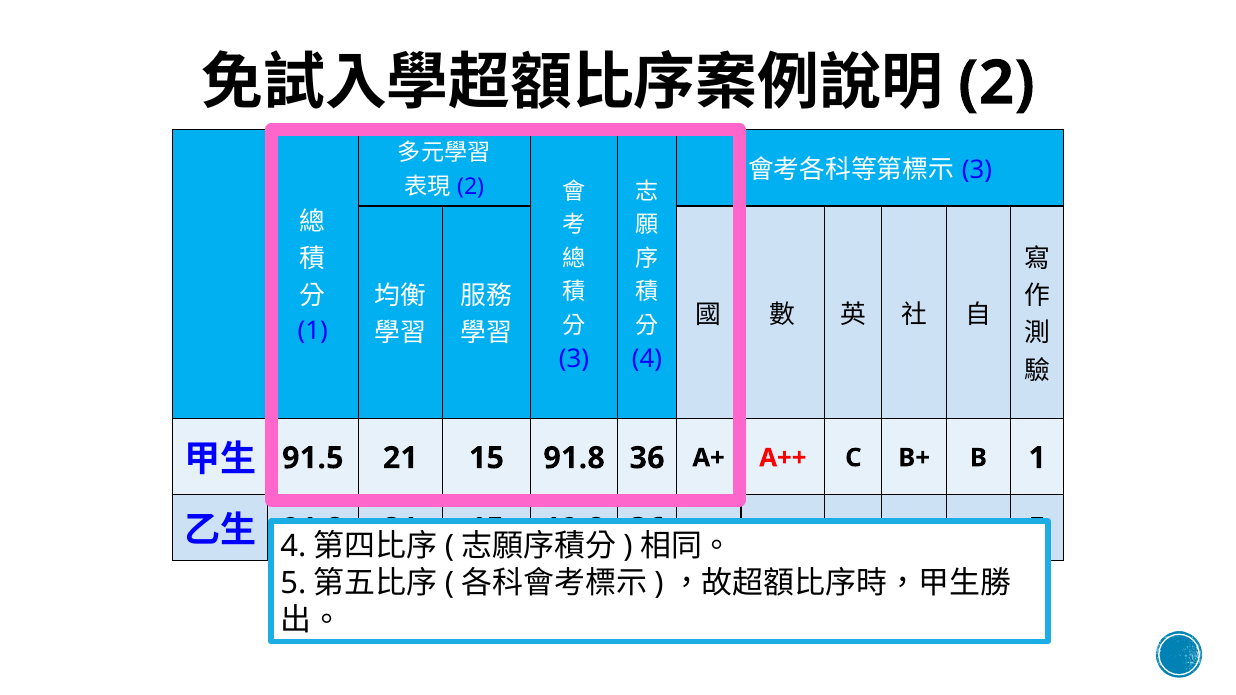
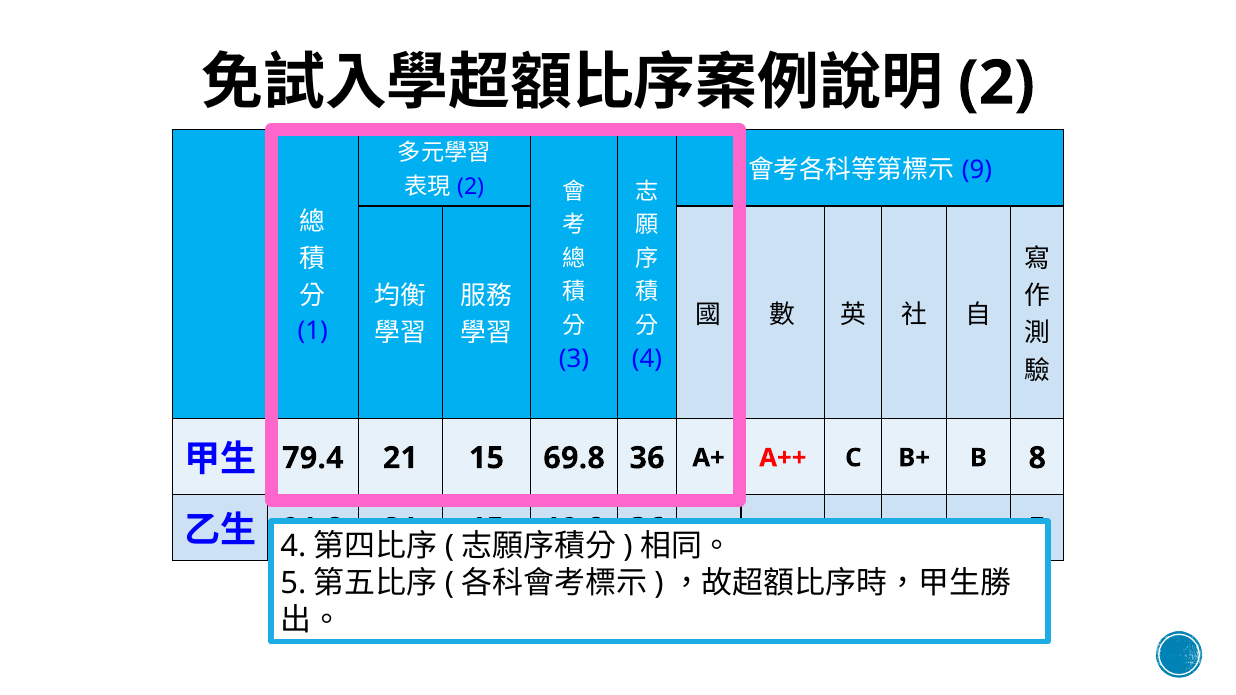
3 at (977, 170): 3 -> 9
91.5: 91.5 -> 79.4
15 91.8: 91.8 -> 69.8
B 1: 1 -> 8
